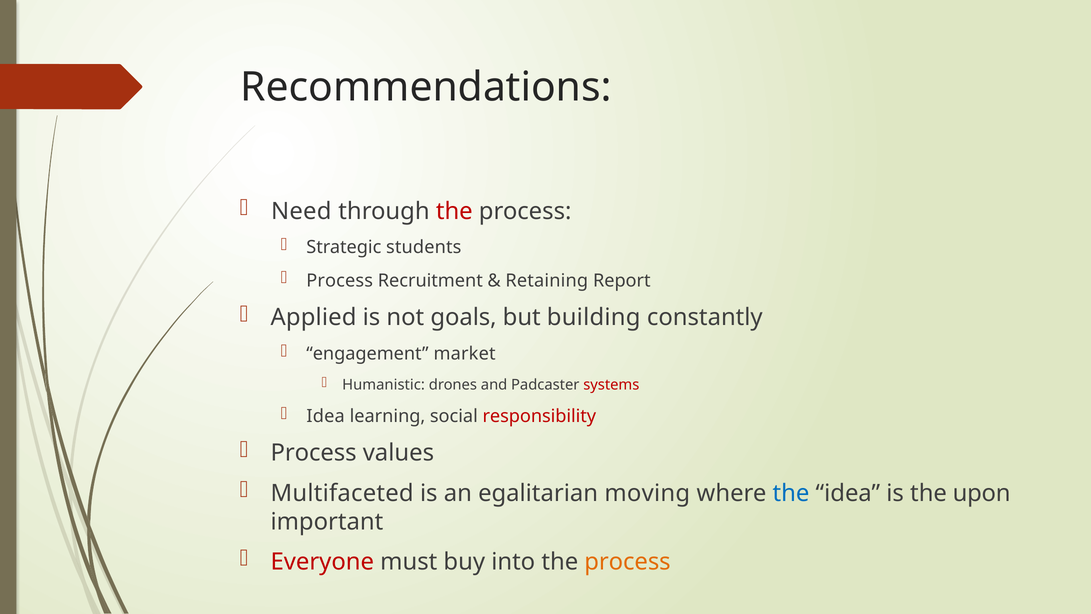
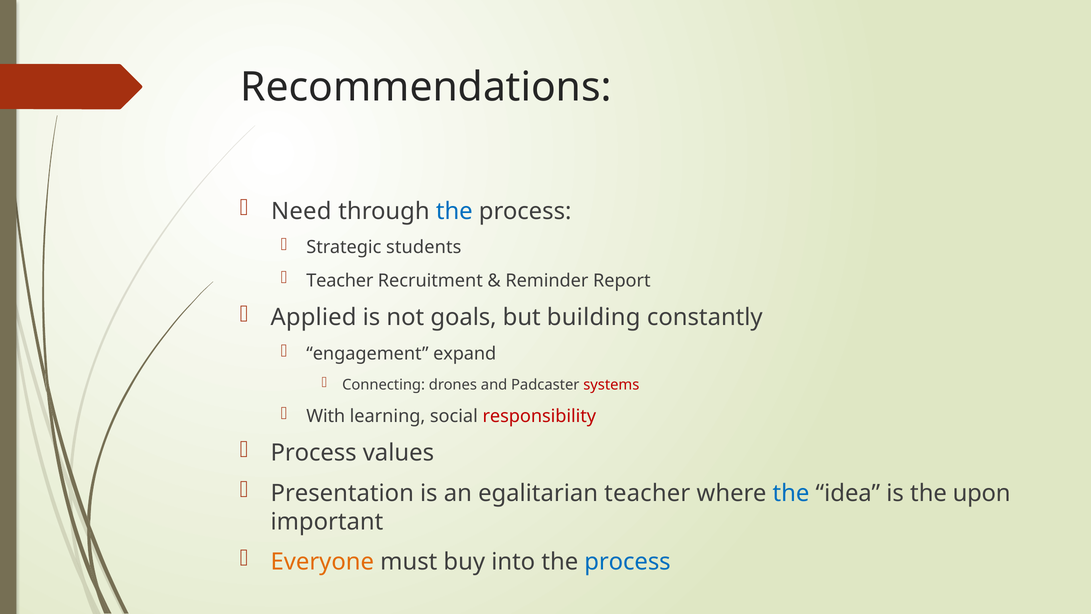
the at (454, 211) colour: red -> blue
Process at (340, 280): Process -> Teacher
Retaining: Retaining -> Reminder
market: market -> expand
Humanistic: Humanistic -> Connecting
Idea at (326, 416): Idea -> With
Multifaceted: Multifaceted -> Presentation
egalitarian moving: moving -> teacher
Everyone colour: red -> orange
process at (628, 562) colour: orange -> blue
